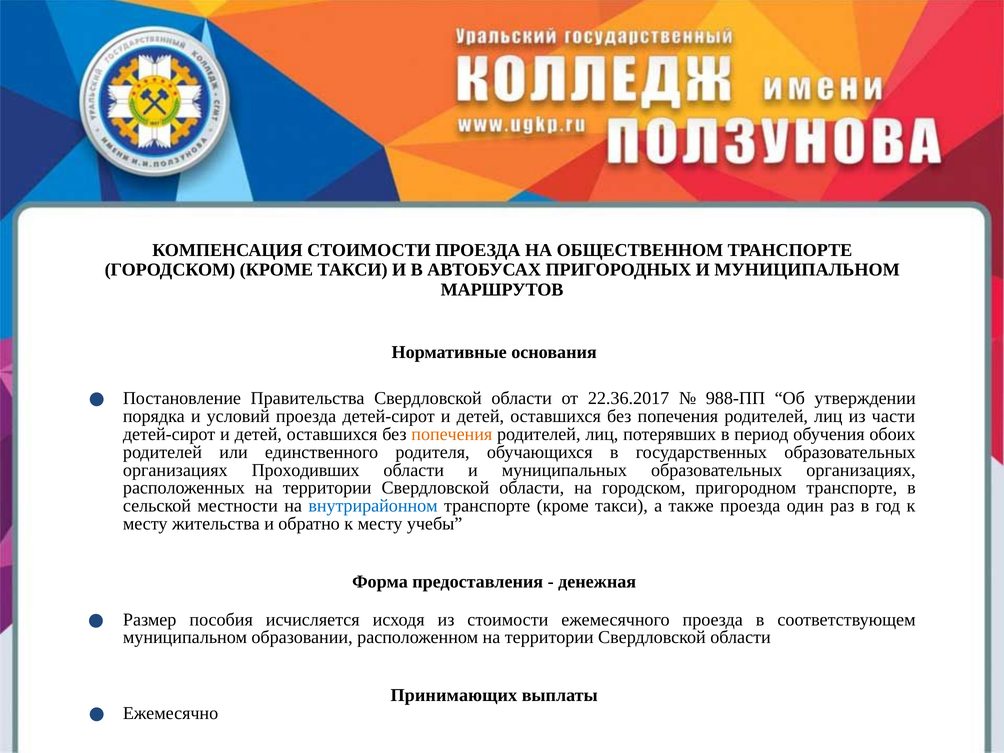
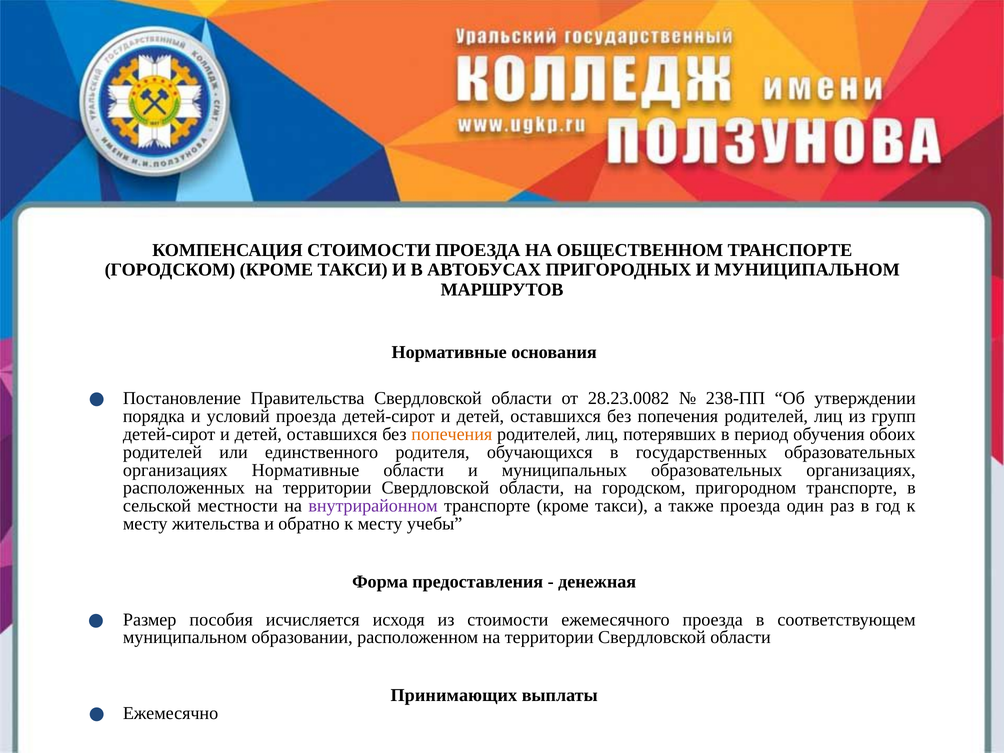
22.36.2017: 22.36.2017 -> 28.23.0082
988-ПП: 988-ПП -> 238-ПП
части: части -> групп
организациях Проходивших: Проходивших -> Нормативные
внутрирайонном colour: blue -> purple
